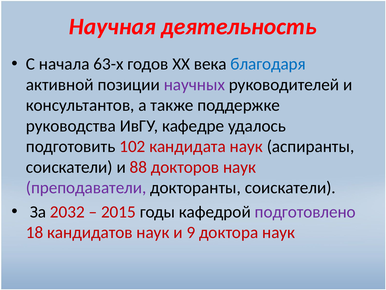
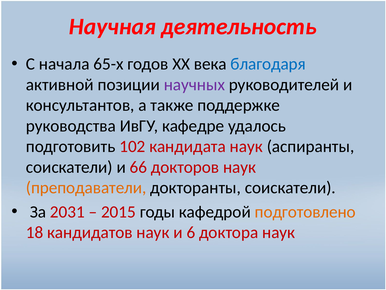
63-х: 63-х -> 65-х
88: 88 -> 66
преподаватели colour: purple -> orange
2032: 2032 -> 2031
подготовлено colour: purple -> orange
9: 9 -> 6
